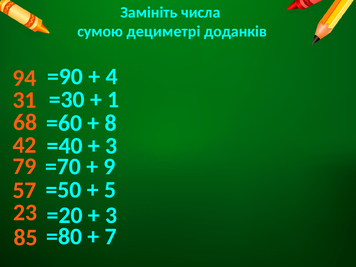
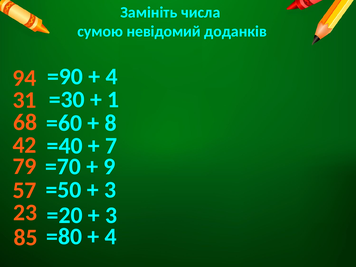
дециметрі: дециметрі -> невідомий
3 at (111, 146): 3 -> 7
5 at (110, 190): 5 -> 3
7 at (111, 237): 7 -> 4
